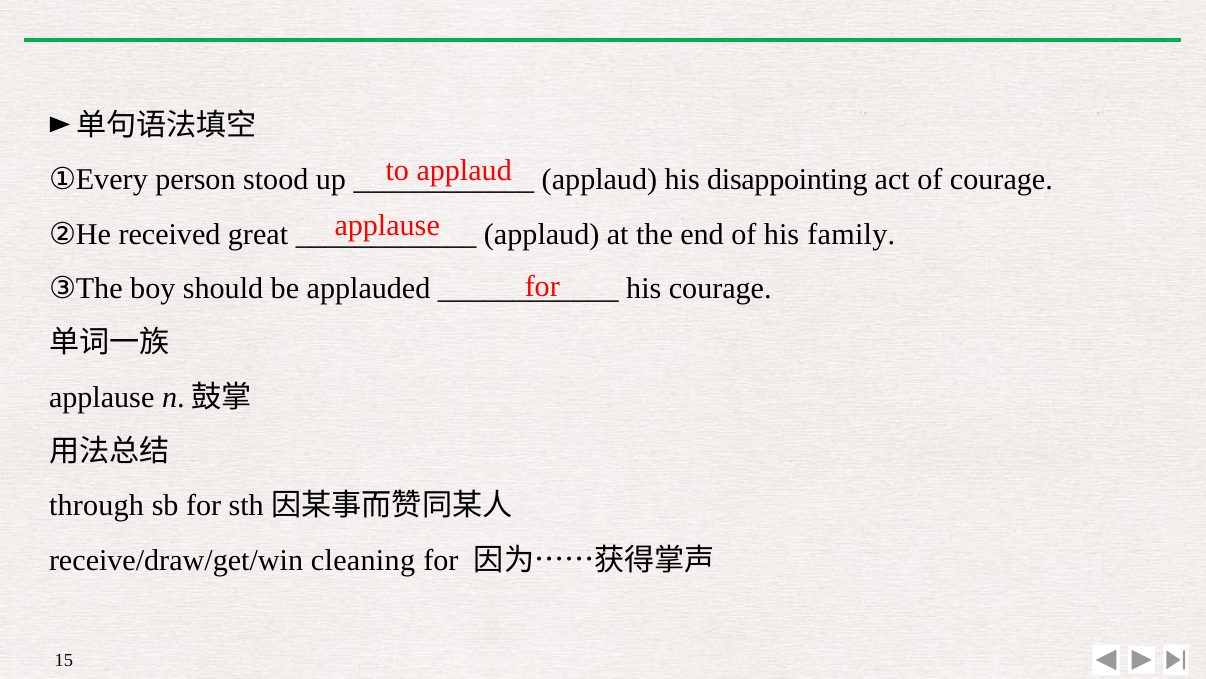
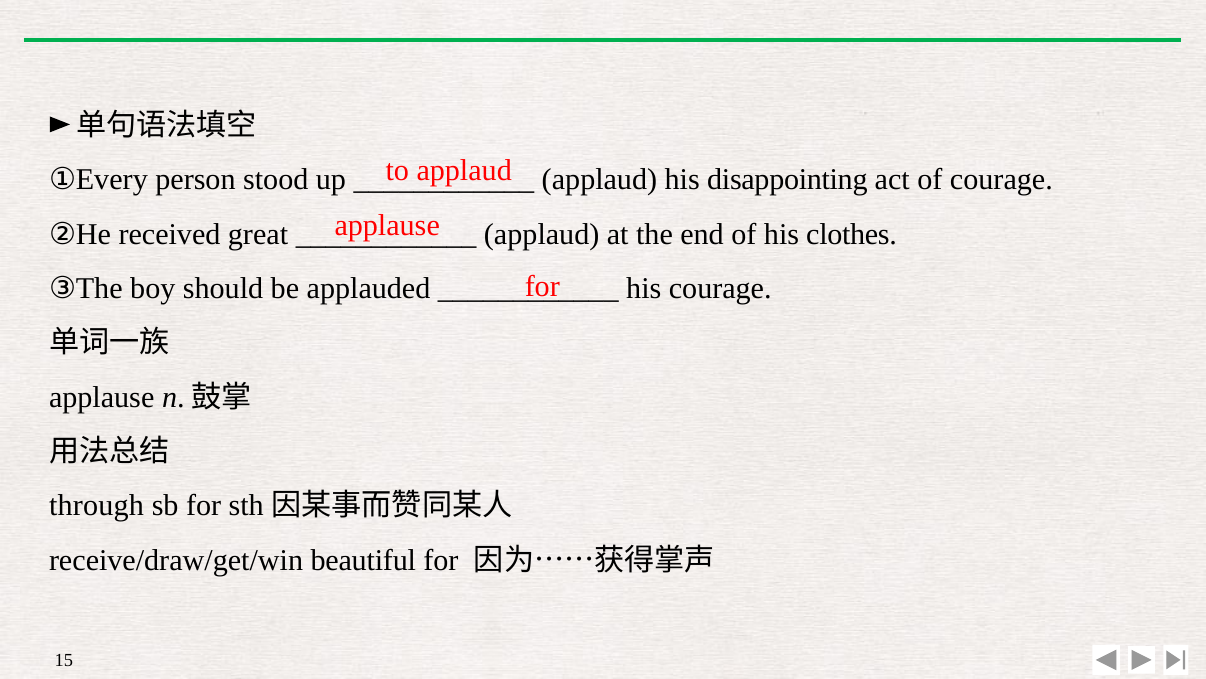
family: family -> clothes
cleaning: cleaning -> beautiful
